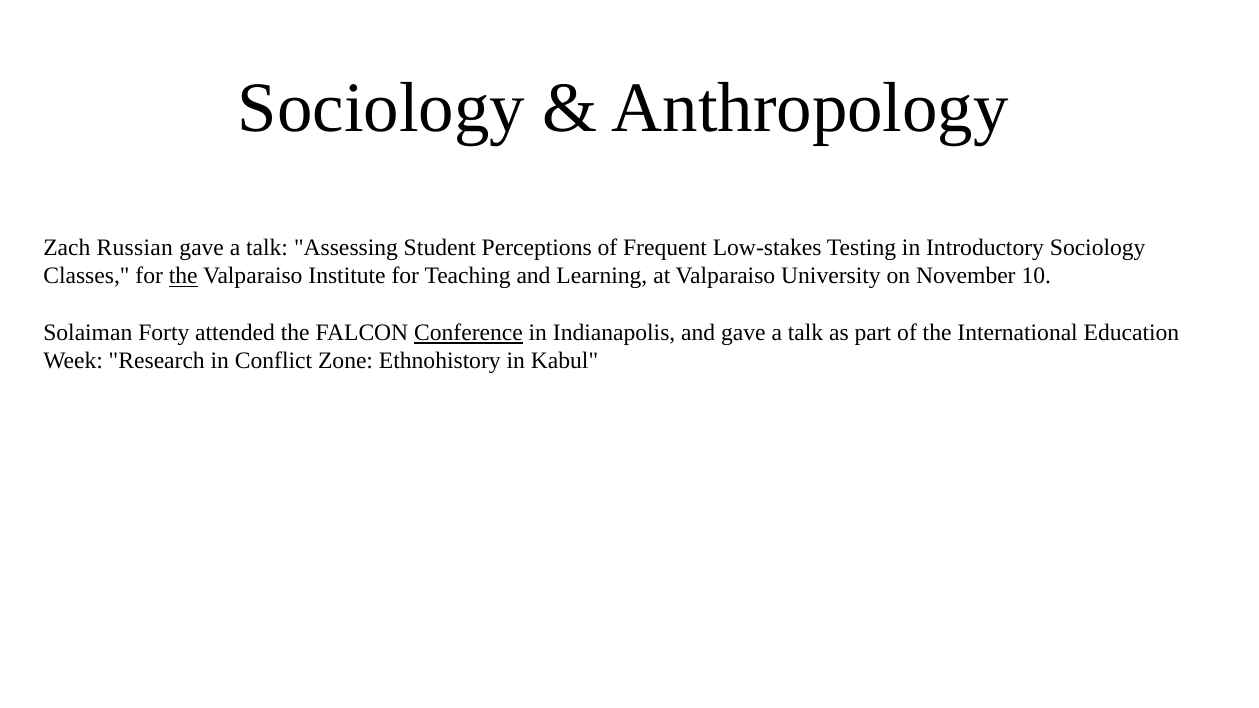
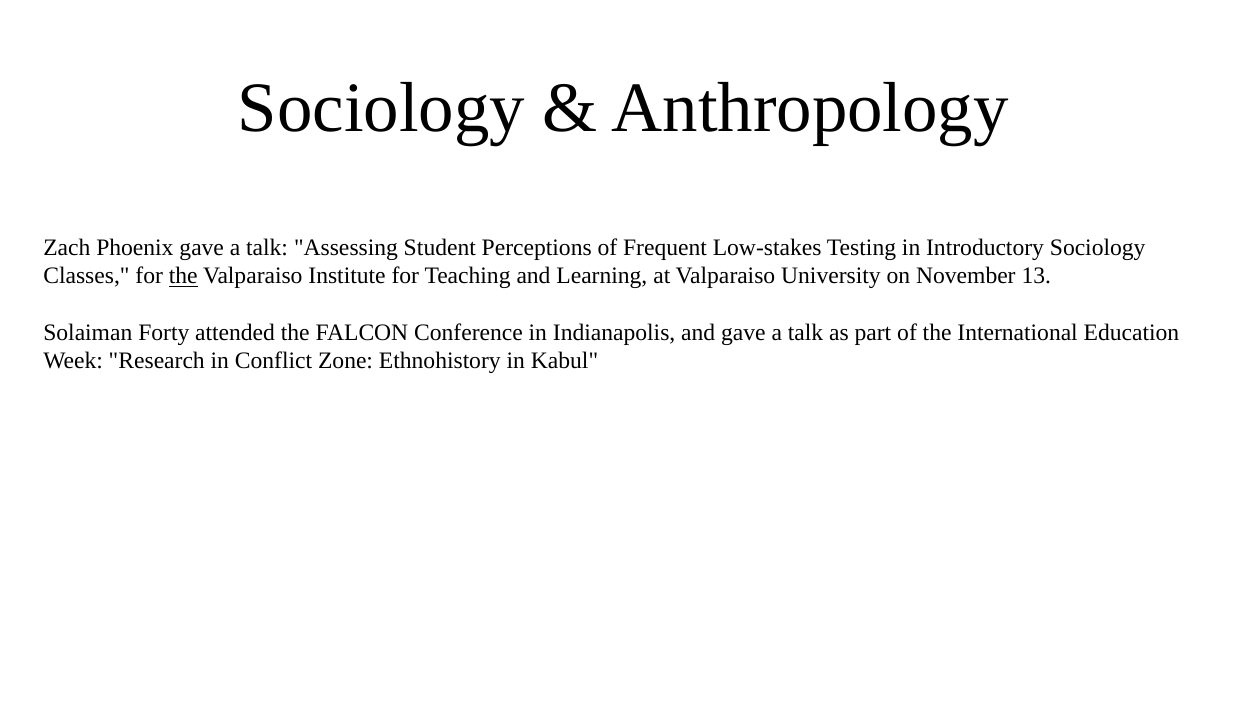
Russian: Russian -> Phoenix
10: 10 -> 13
Conference underline: present -> none
